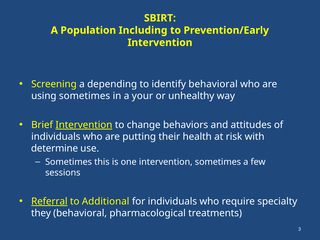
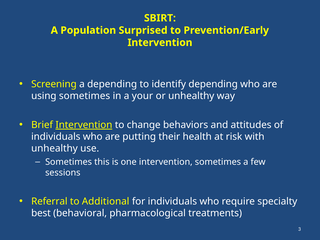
Including: Including -> Surprised
identify behavioral: behavioral -> depending
determine at (55, 148): determine -> unhealthy
Referral underline: present -> none
they: they -> best
